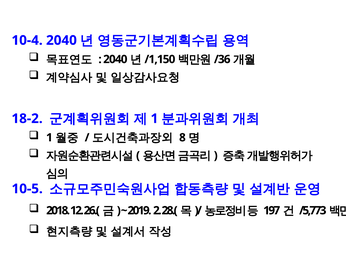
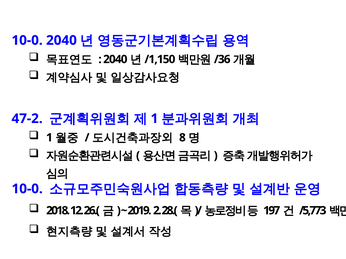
10-4 at (27, 40): 10-4 -> 10-0
18-2: 18-2 -> 47-2
10-5 at (27, 189): 10-5 -> 10-0
